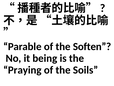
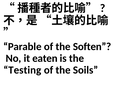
being: being -> eaten
Praying: Praying -> Testing
